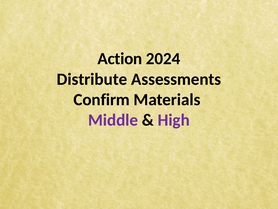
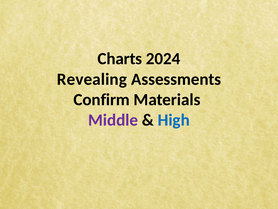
Action: Action -> Charts
Distribute: Distribute -> Revealing
High colour: purple -> blue
